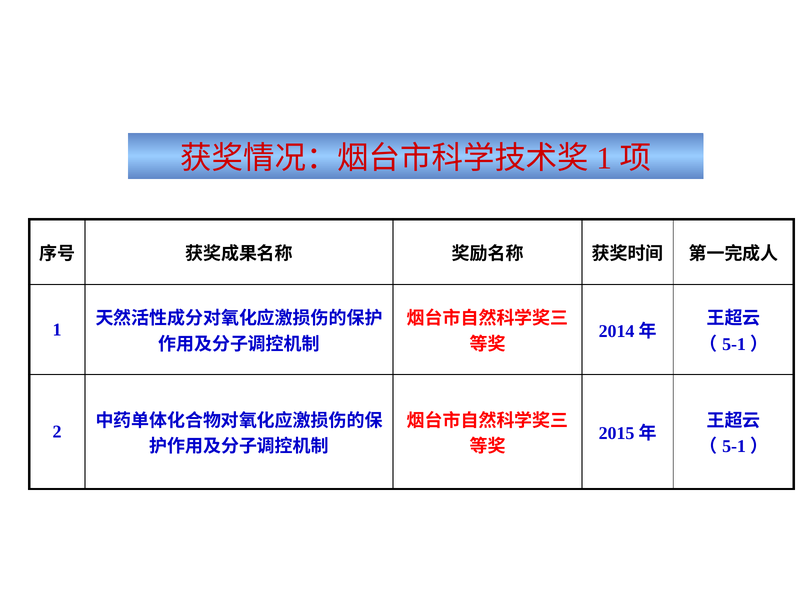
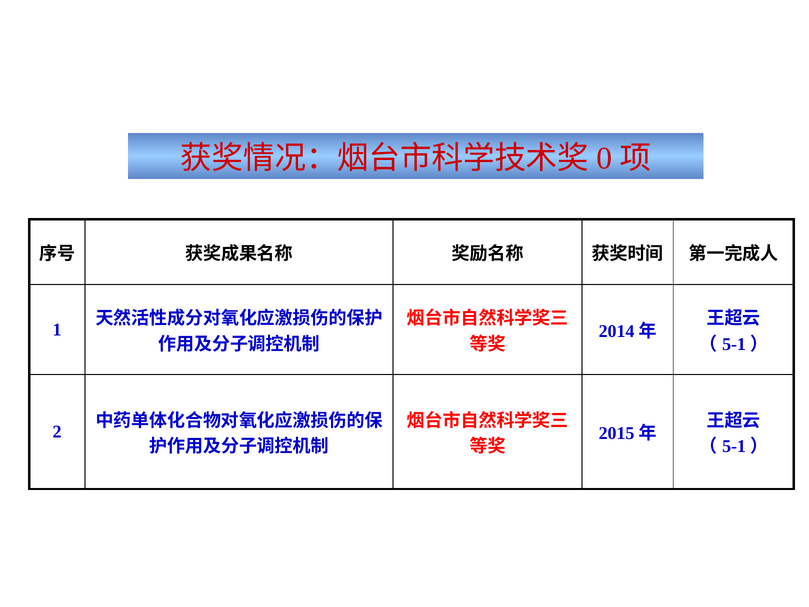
1 at (604, 158): 1 -> 0
